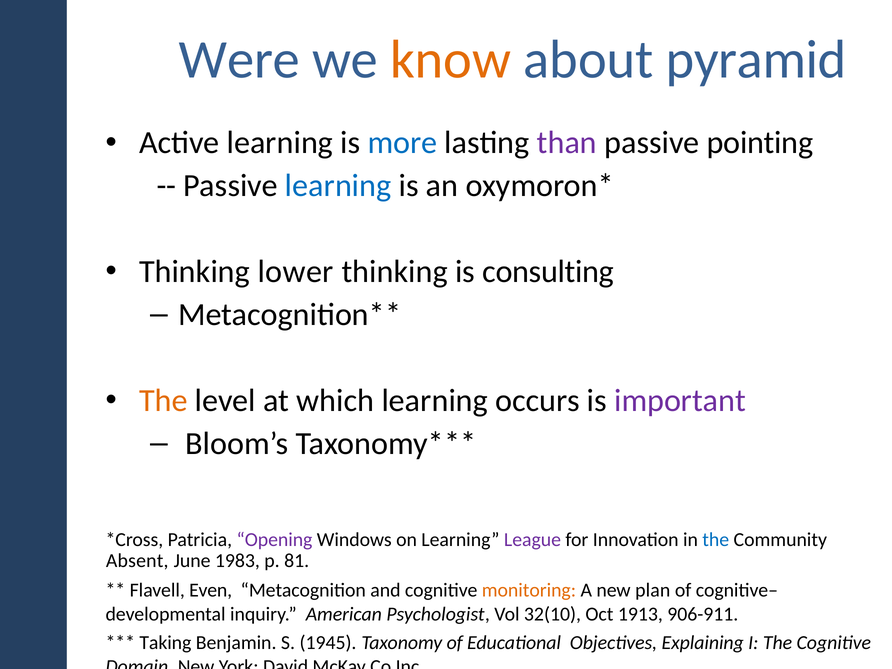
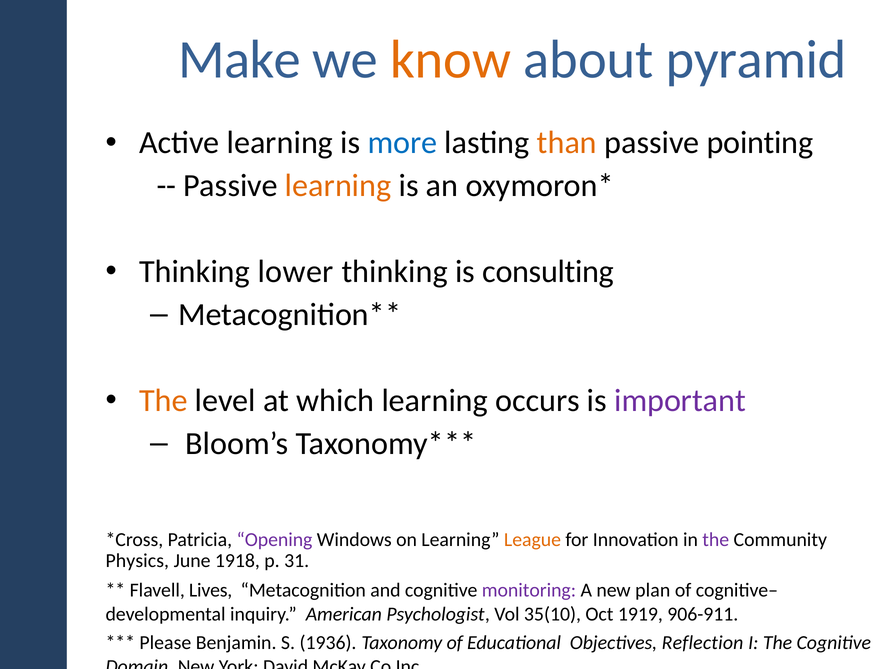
Were: Were -> Make
than colour: purple -> orange
learning at (338, 186) colour: blue -> orange
League colour: purple -> orange
the at (716, 540) colour: blue -> purple
Absent: Absent -> Physics
1983: 1983 -> 1918
81: 81 -> 31
Even: Even -> Lives
monitoring colour: orange -> purple
32(10: 32(10 -> 35(10
1913: 1913 -> 1919
Taking: Taking -> Please
1945: 1945 -> 1936
Explaining: Explaining -> Reflection
